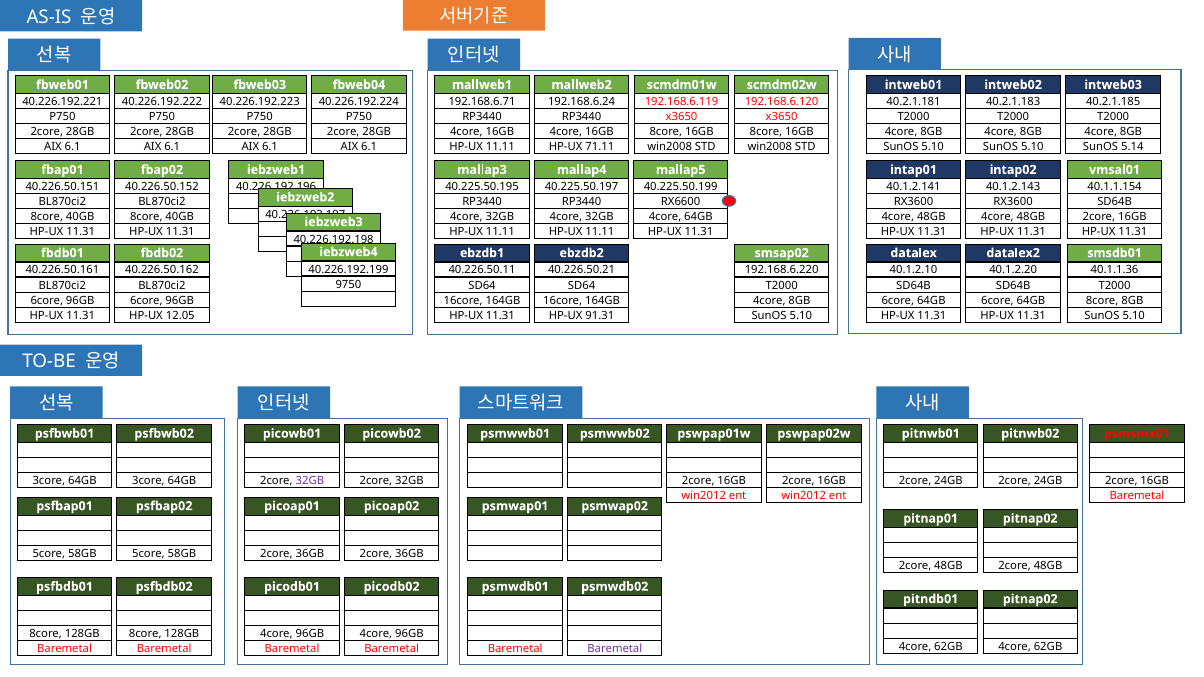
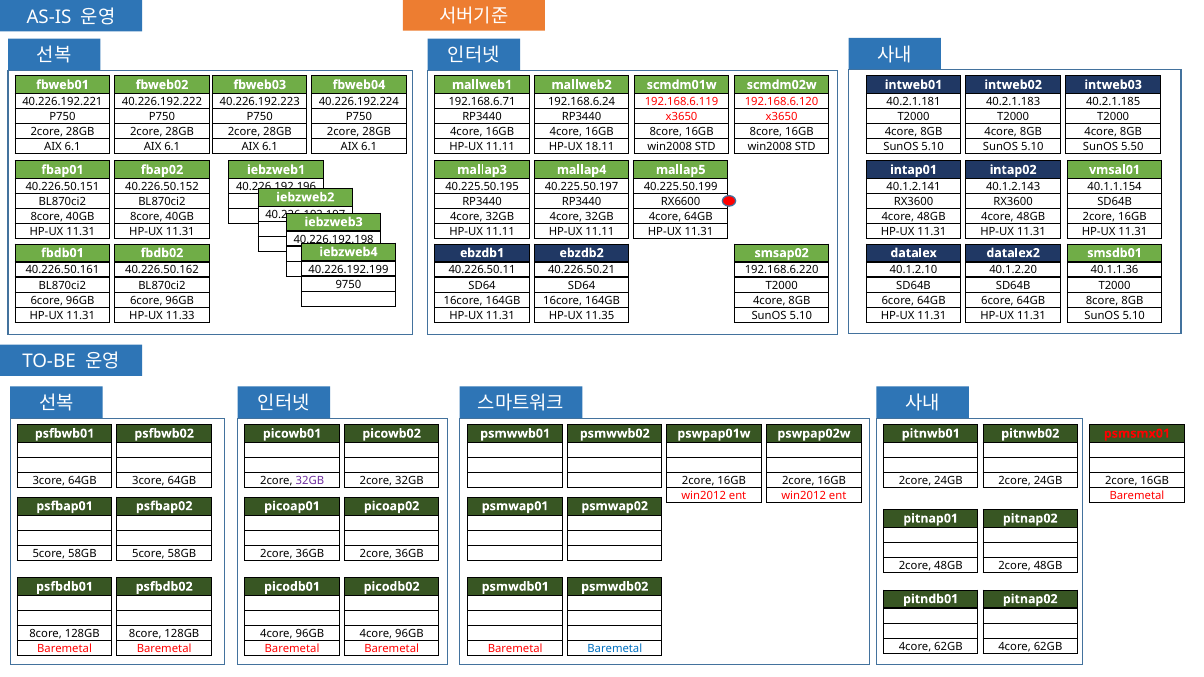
71.11: 71.11 -> 18.11
5.14: 5.14 -> 5.50
12.05: 12.05 -> 11.33
91.31: 91.31 -> 11.35
Baremetal at (615, 649) colour: purple -> blue
